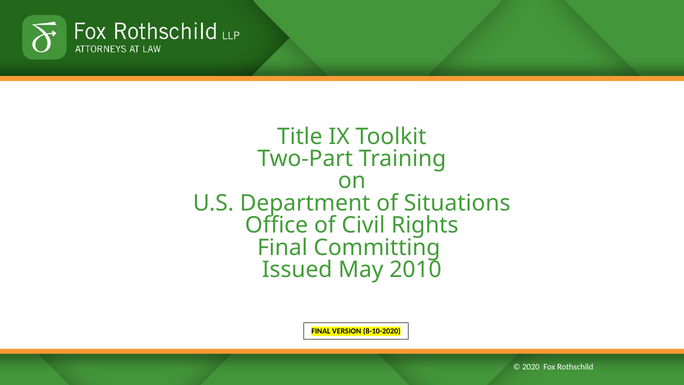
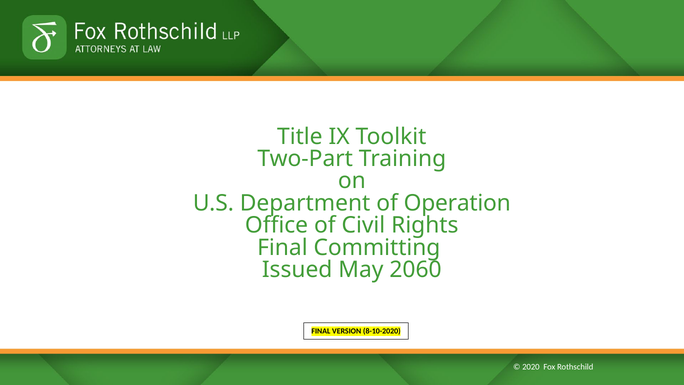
Situations: Situations -> Operation
2010: 2010 -> 2060
